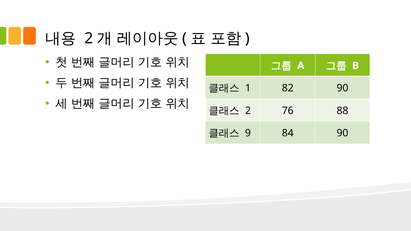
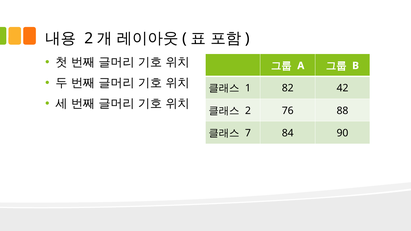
82 90: 90 -> 42
9: 9 -> 7
